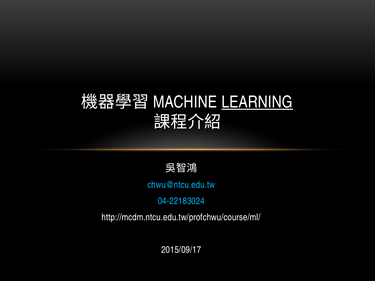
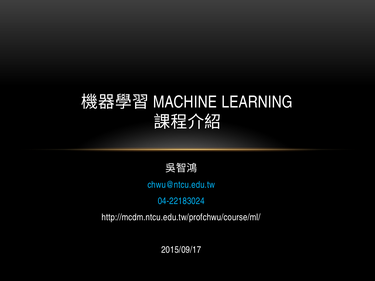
LEARNING underline: present -> none
